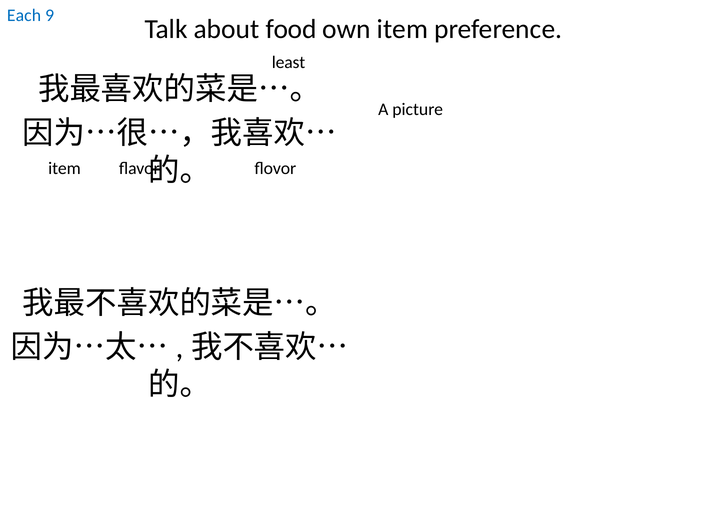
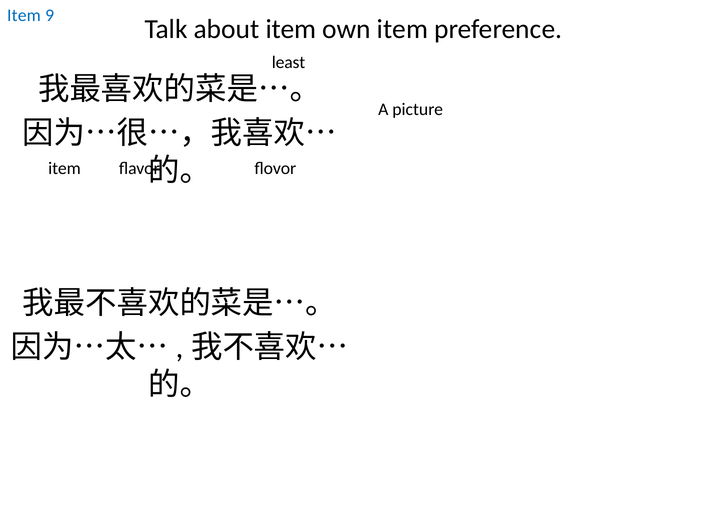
Each at (24, 15): Each -> Item
about food: food -> item
